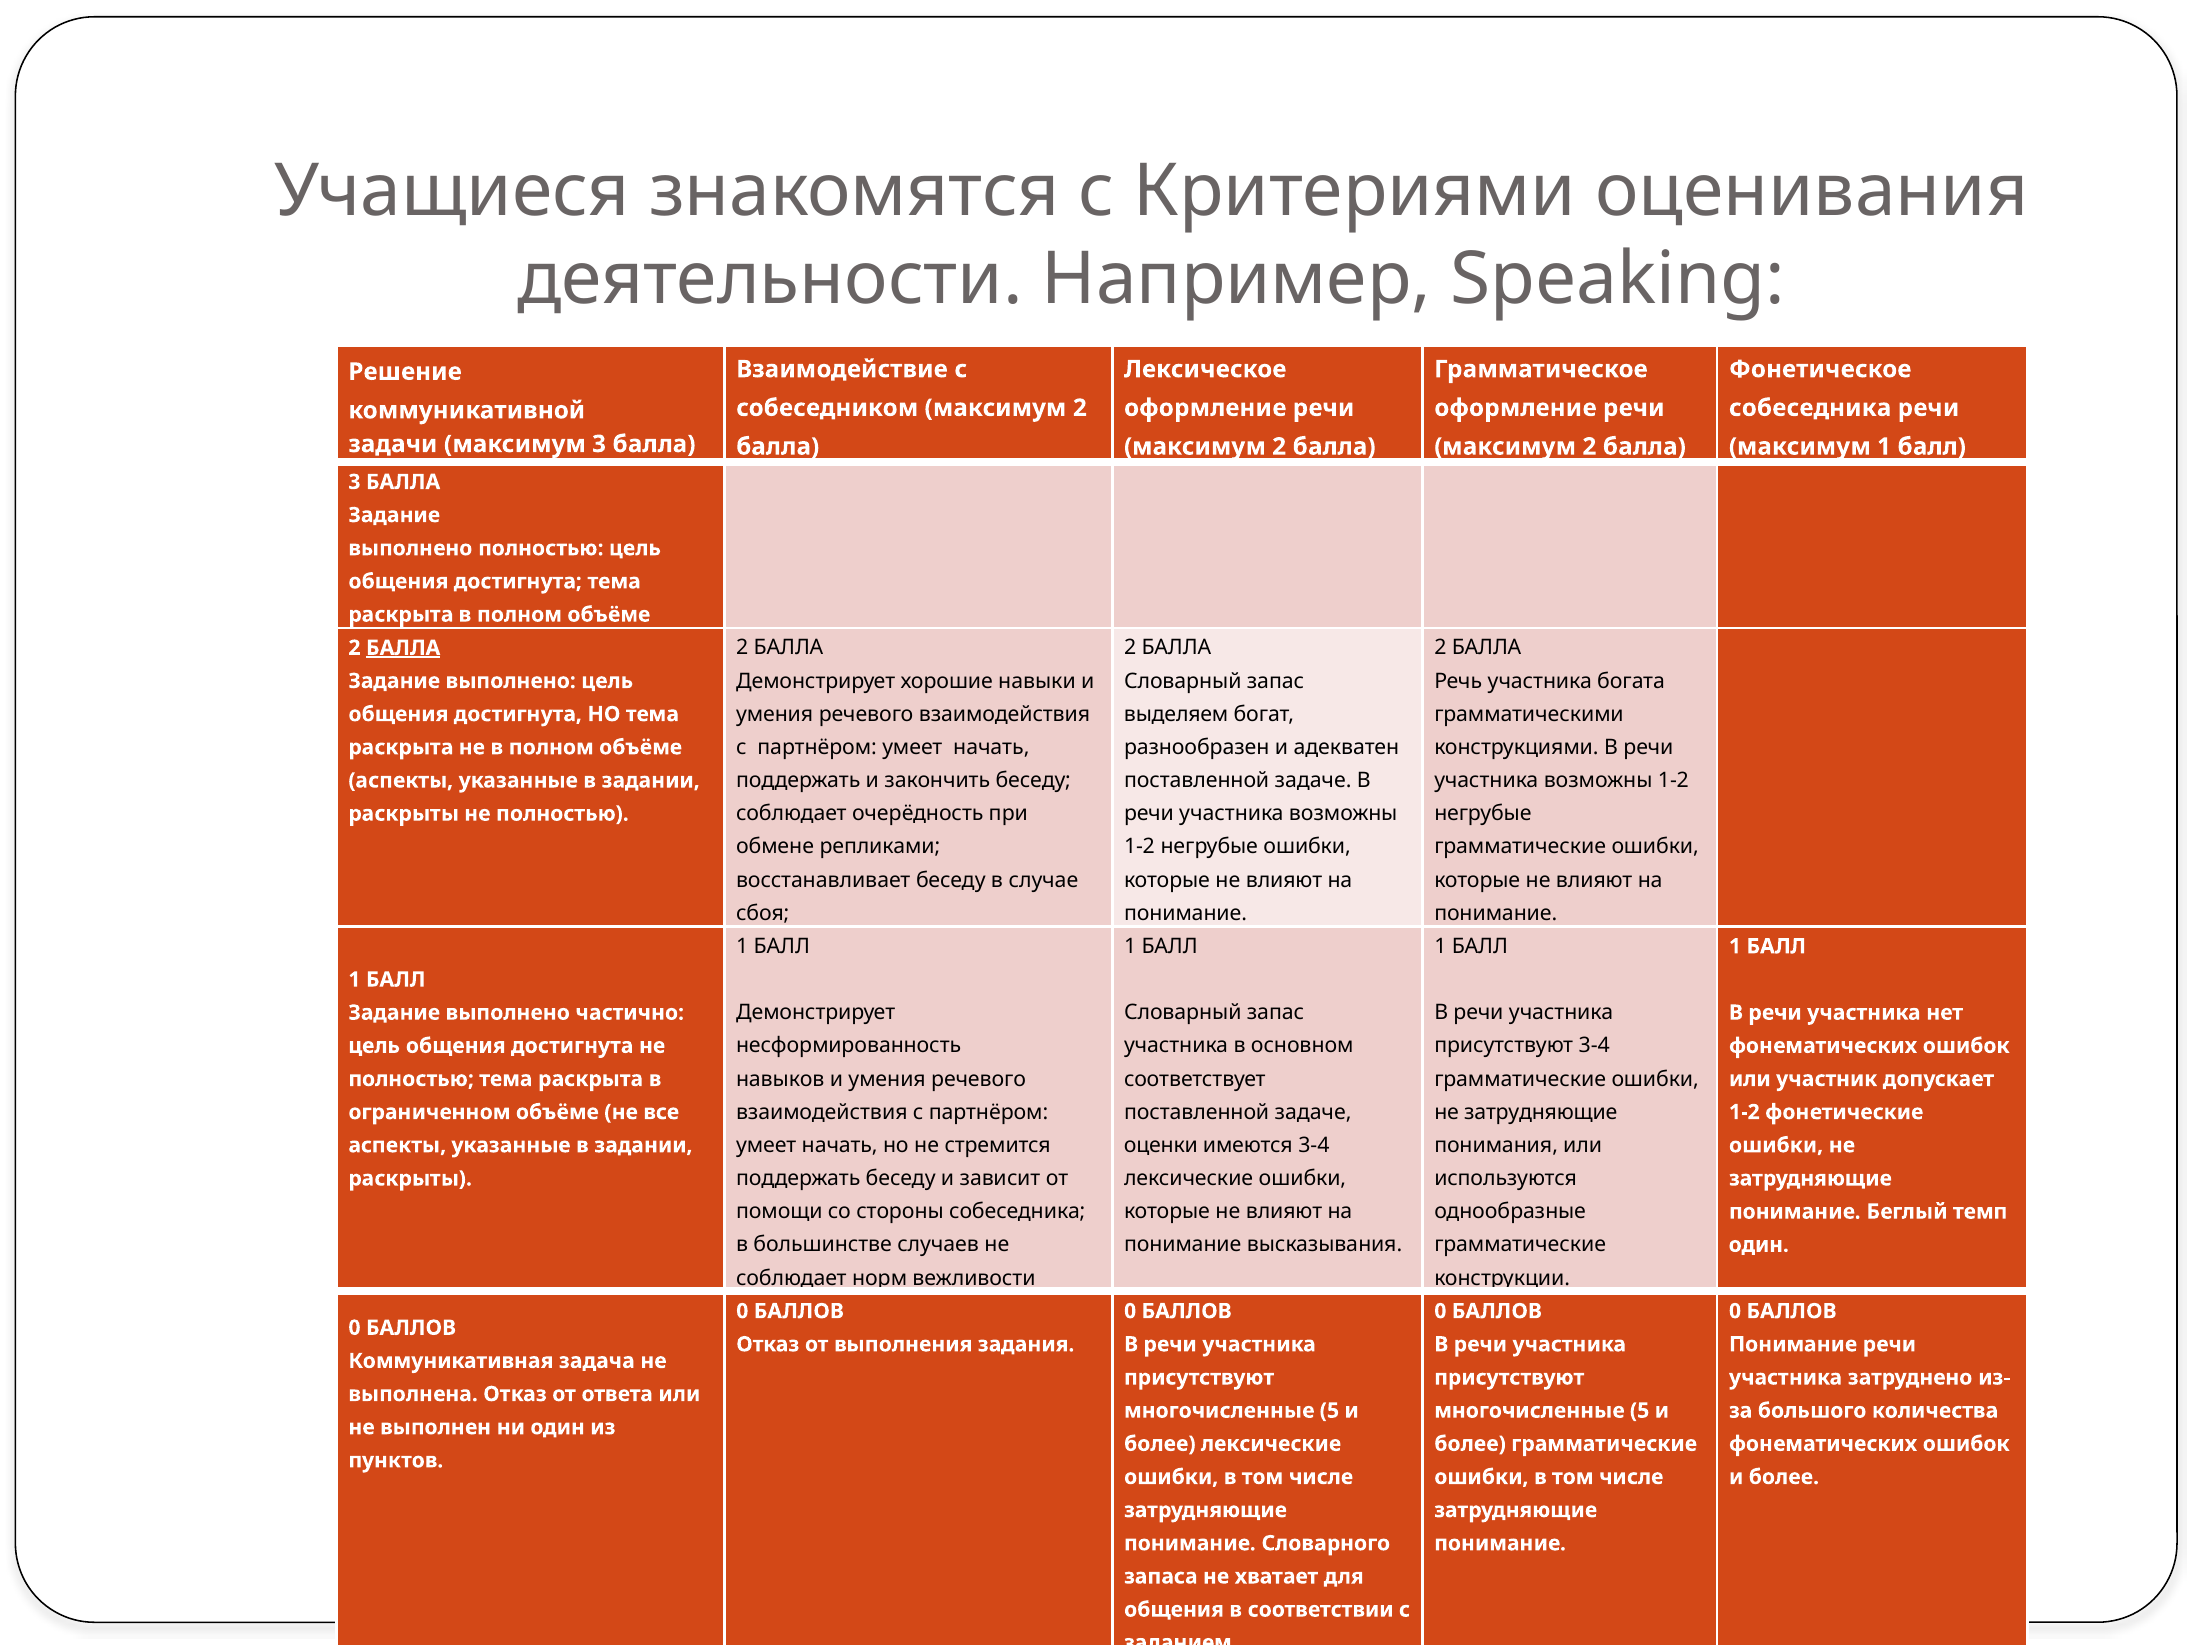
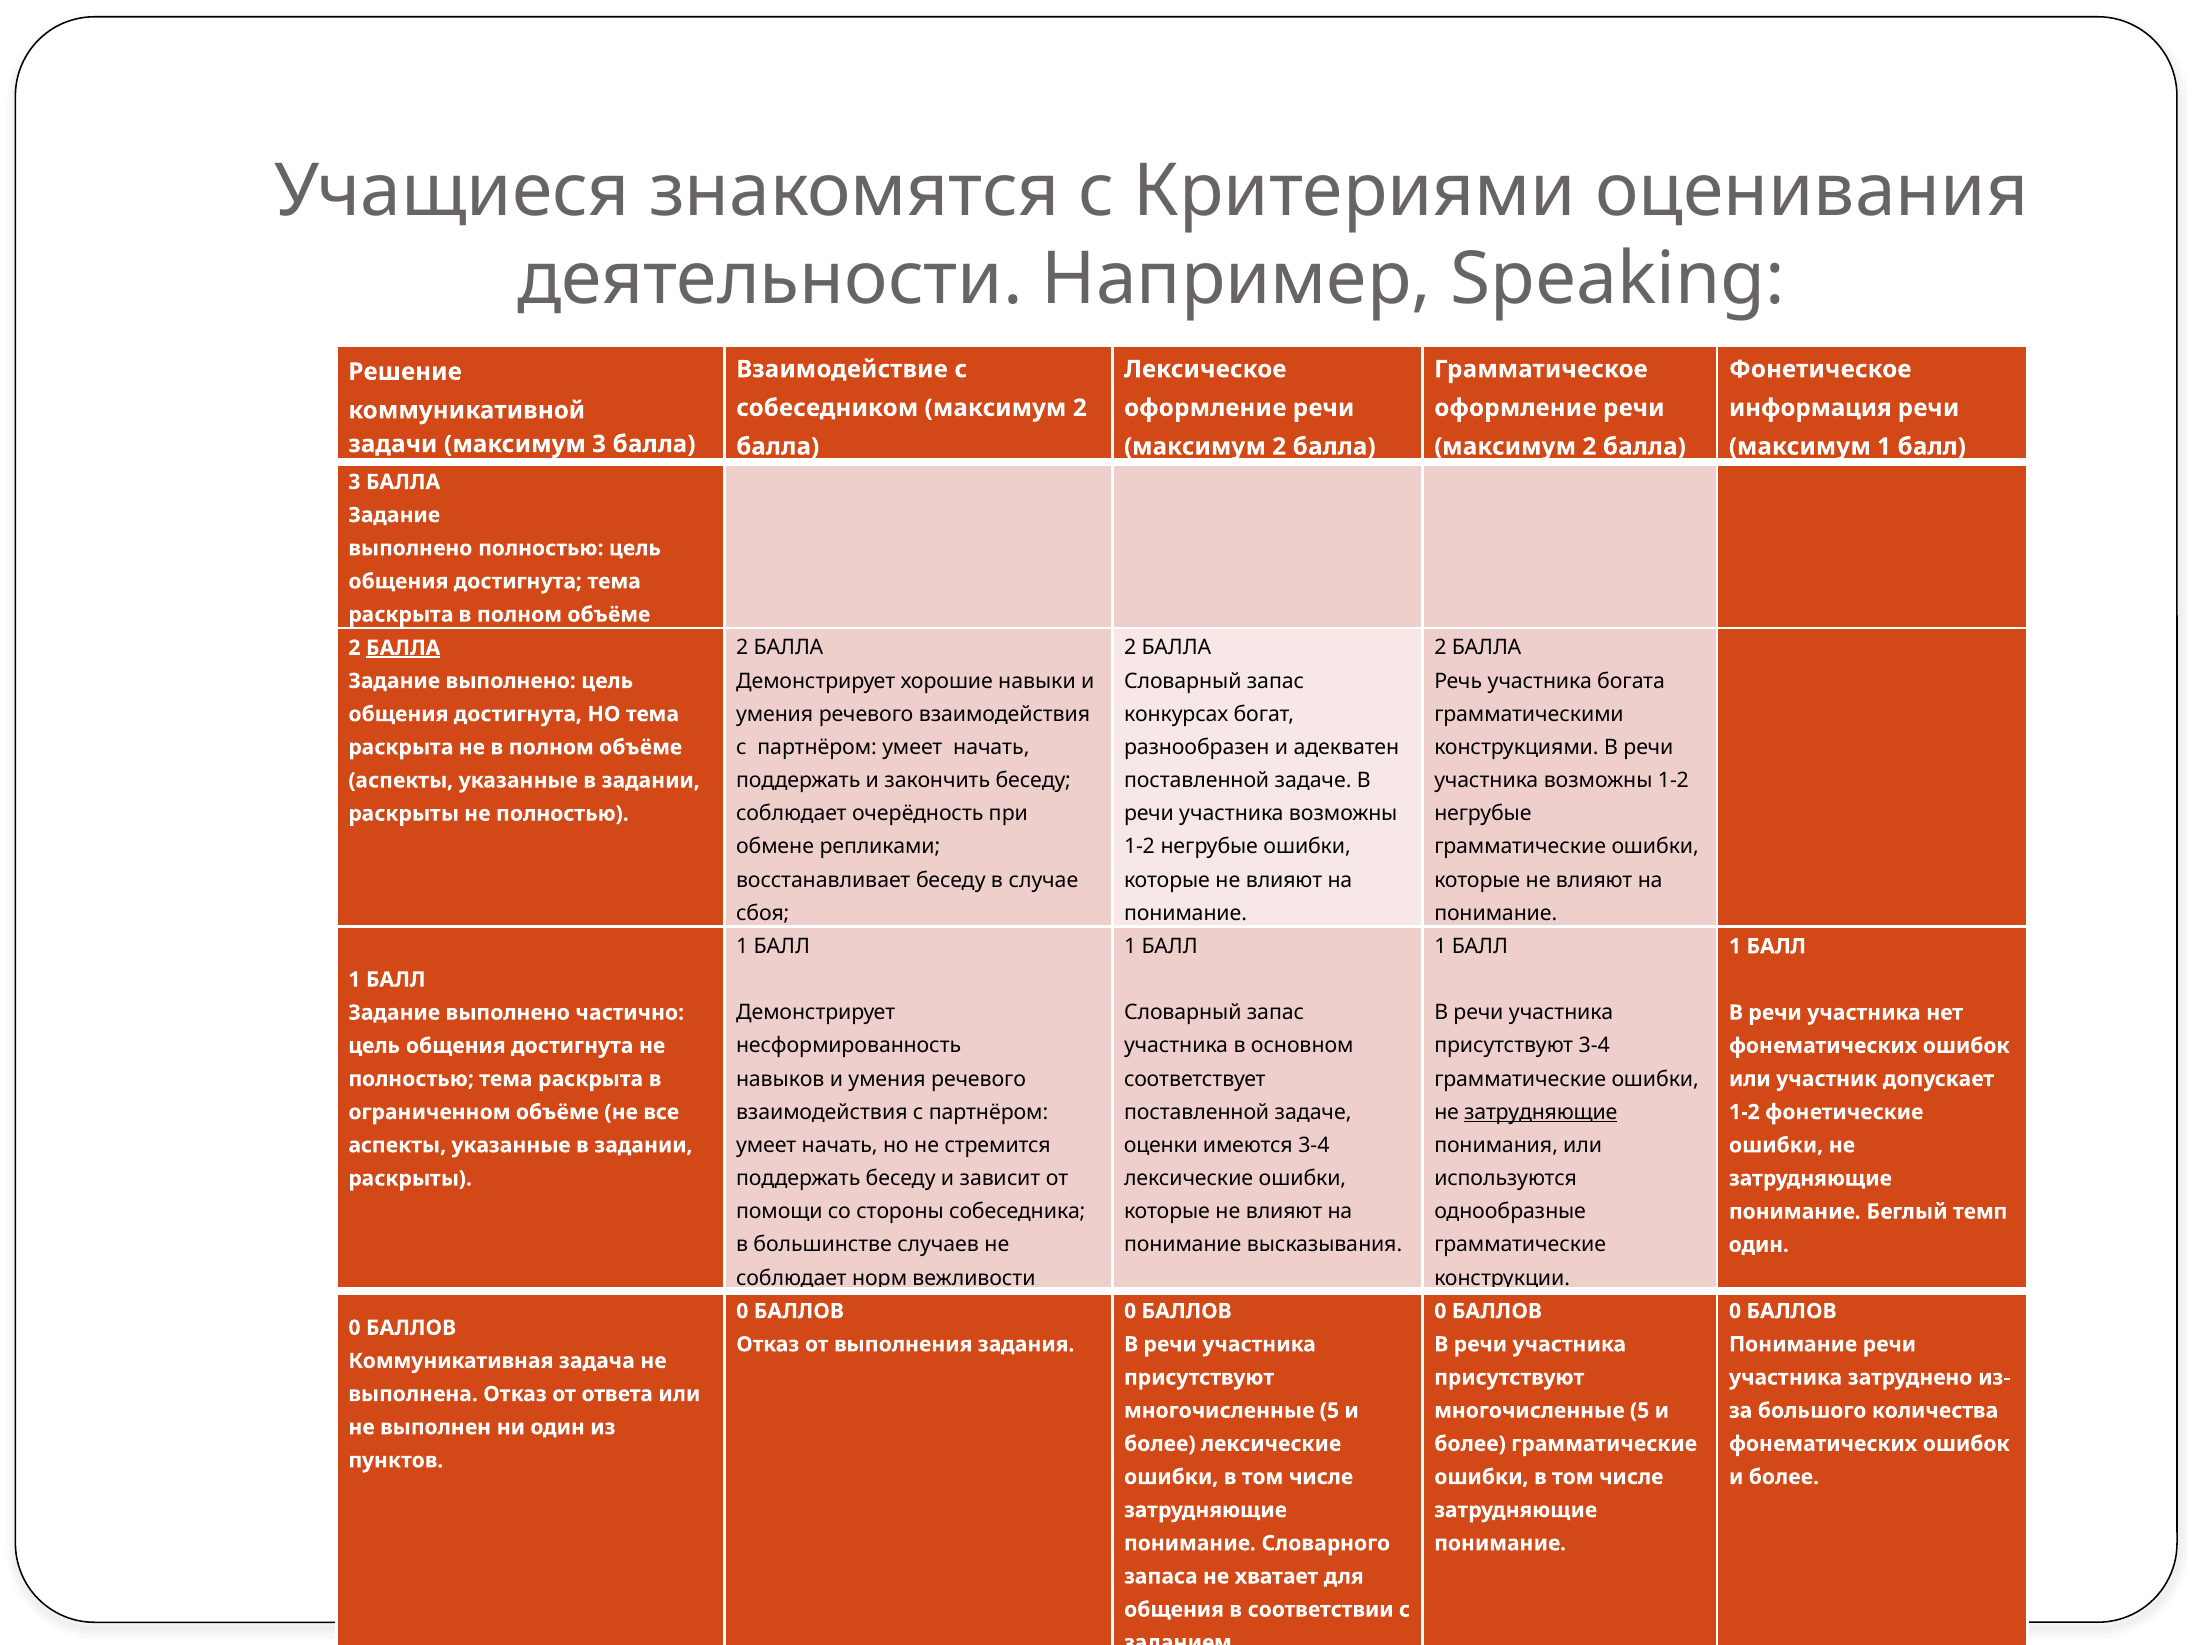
собеседника at (1810, 408): собеседника -> информация
выделяем: выделяем -> конкурсах
затрудняющие at (1541, 1112) underline: none -> present
